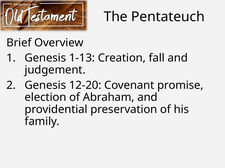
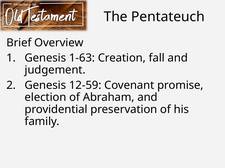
1-13: 1-13 -> 1-63
12-20: 12-20 -> 12-59
